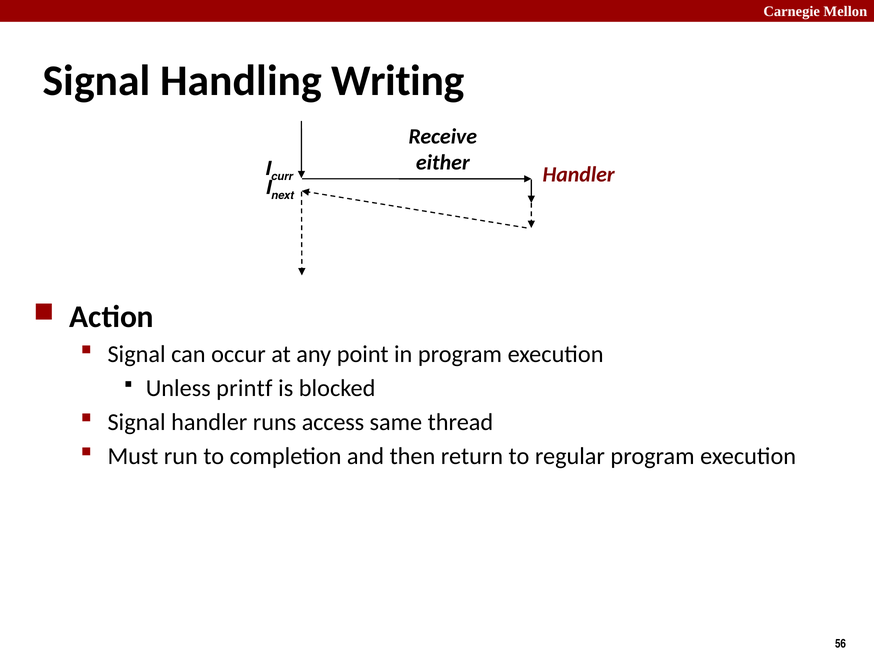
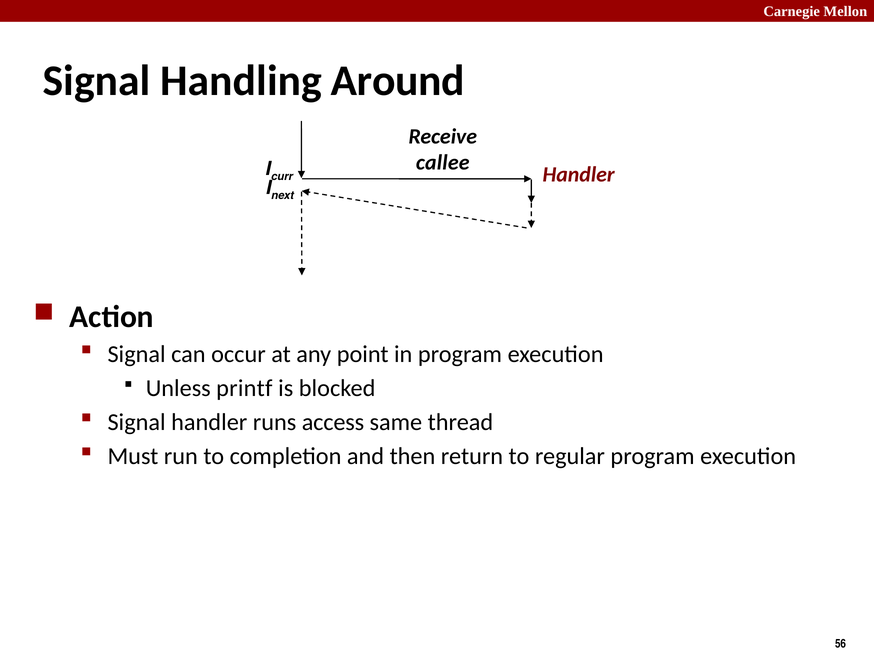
Writing: Writing -> Around
either: either -> callee
